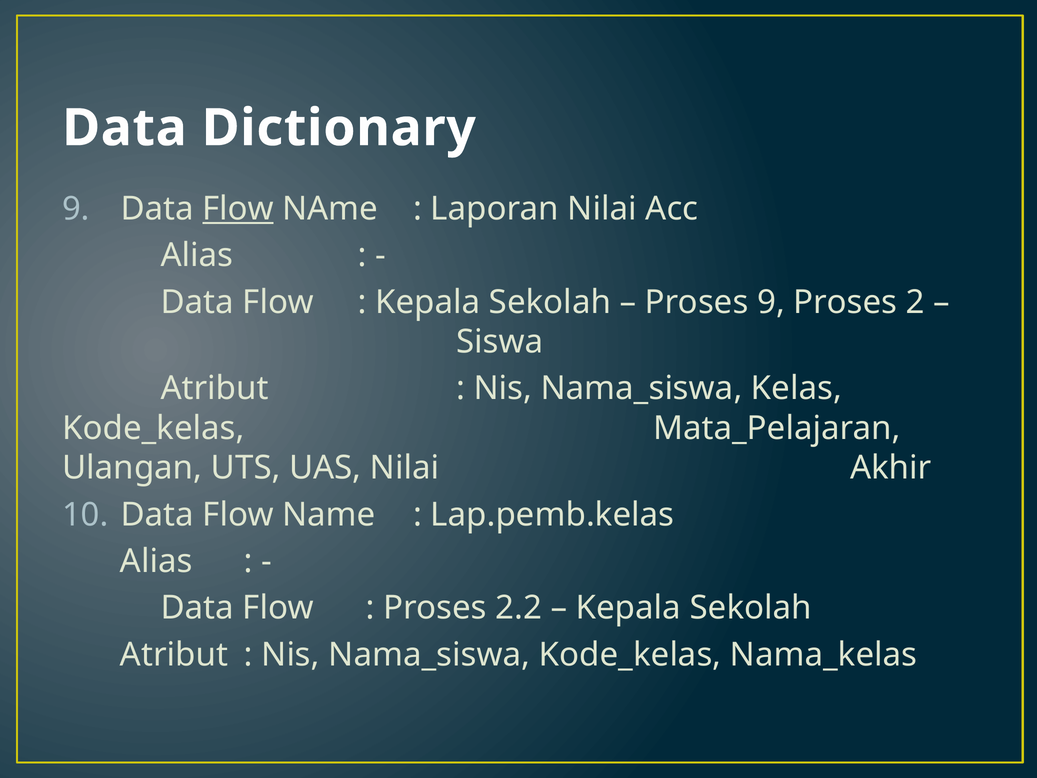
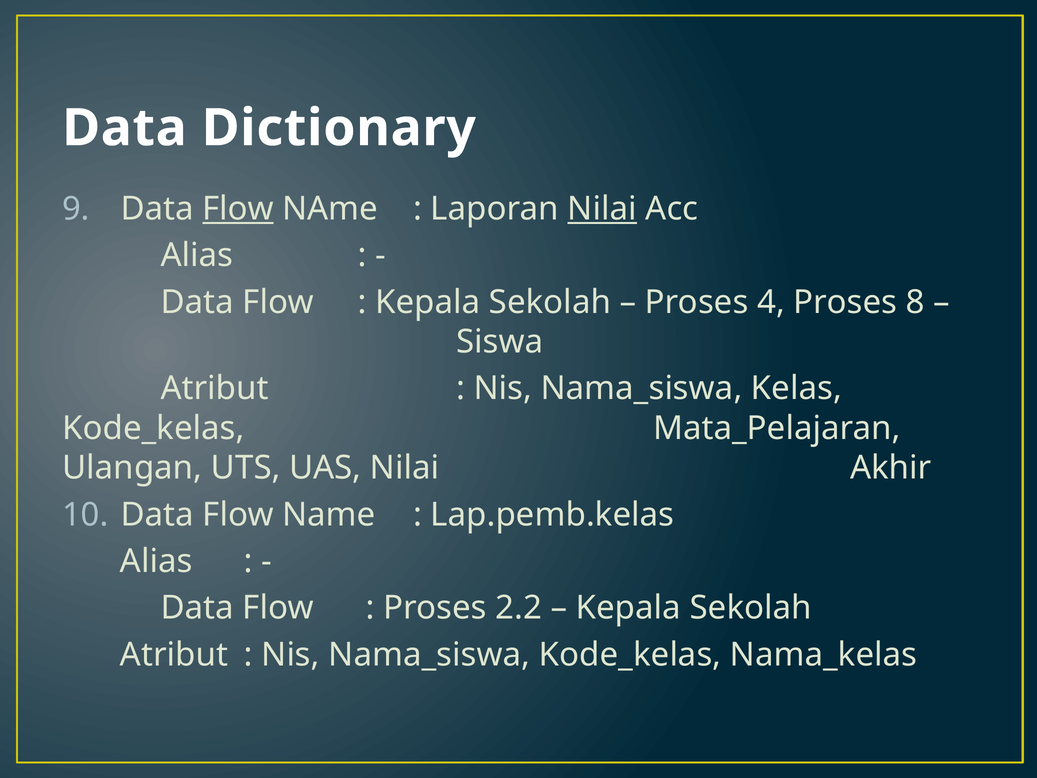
Nilai at (602, 209) underline: none -> present
Proses 9: 9 -> 4
2: 2 -> 8
